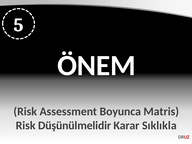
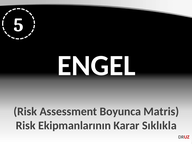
ÖNEM: ÖNEM -> ENGEL
Düşünülmelidir: Düşünülmelidir -> Ekipmanlarının
